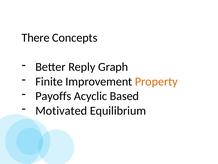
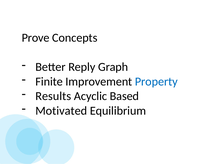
There: There -> Prove
Property colour: orange -> blue
Payoffs: Payoffs -> Results
